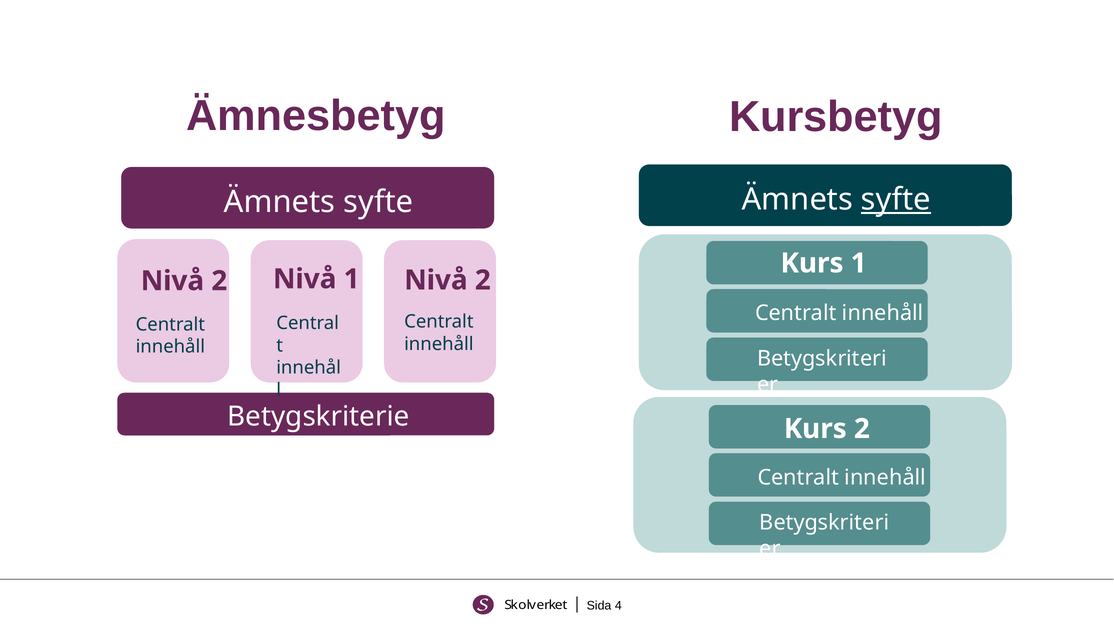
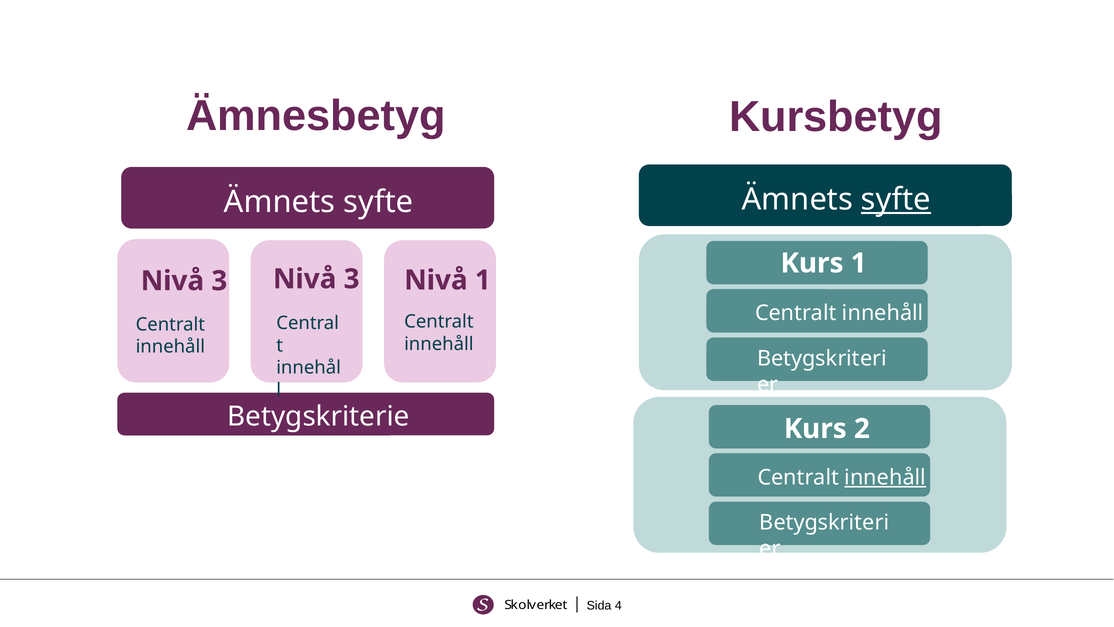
1 at (352, 279): 1 -> 3
2 at (483, 280): 2 -> 1
2 at (219, 281): 2 -> 3
innehåll at (885, 477) underline: none -> present
